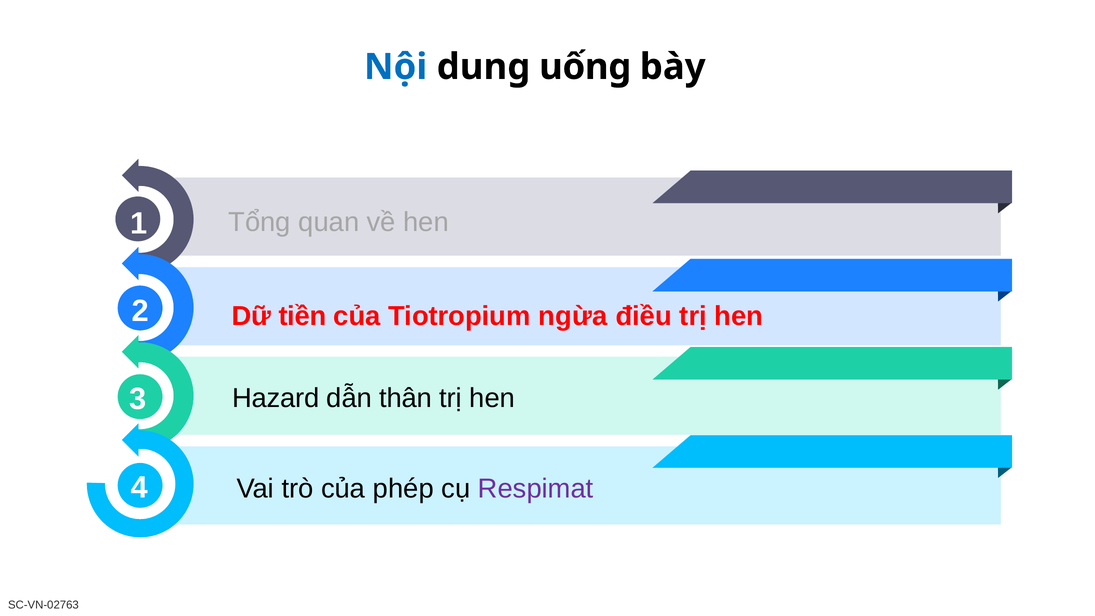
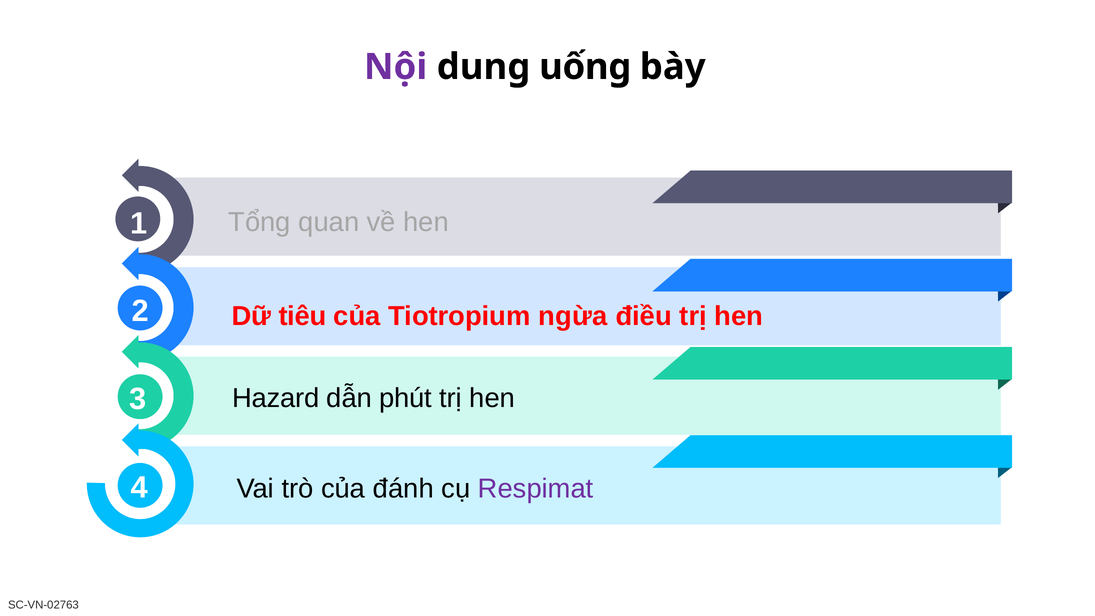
Nội colour: blue -> purple
tiền: tiền -> tiêu
thân: thân -> phút
phép: phép -> đánh
